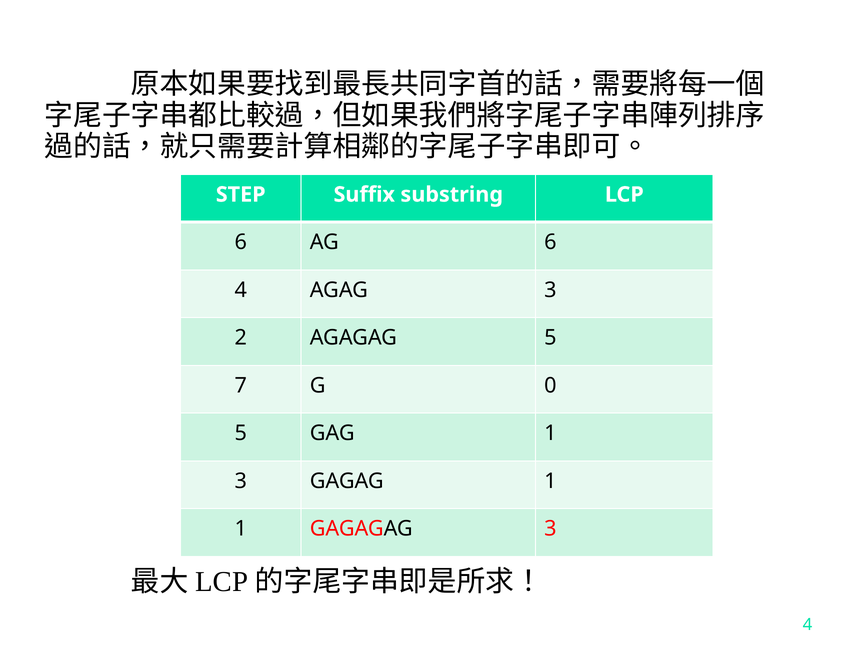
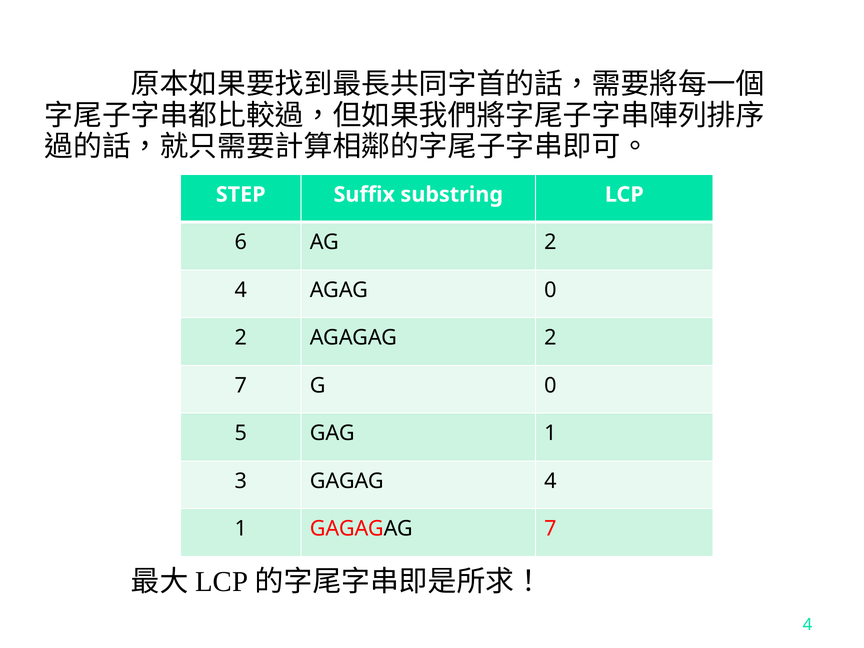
AG 6: 6 -> 2
AGAG 3: 3 -> 0
AGAGAG 5: 5 -> 2
GAGAG 1: 1 -> 4
GAGAGAG 3: 3 -> 7
